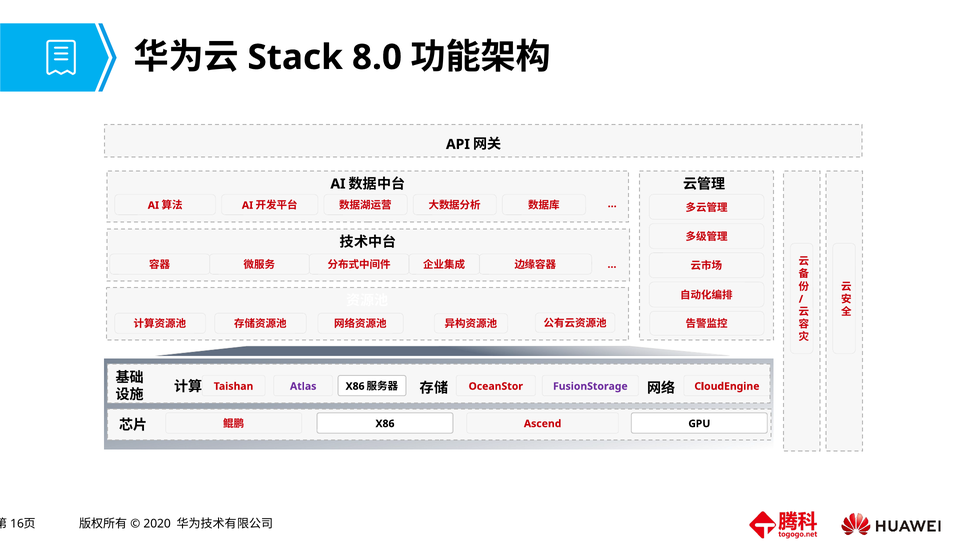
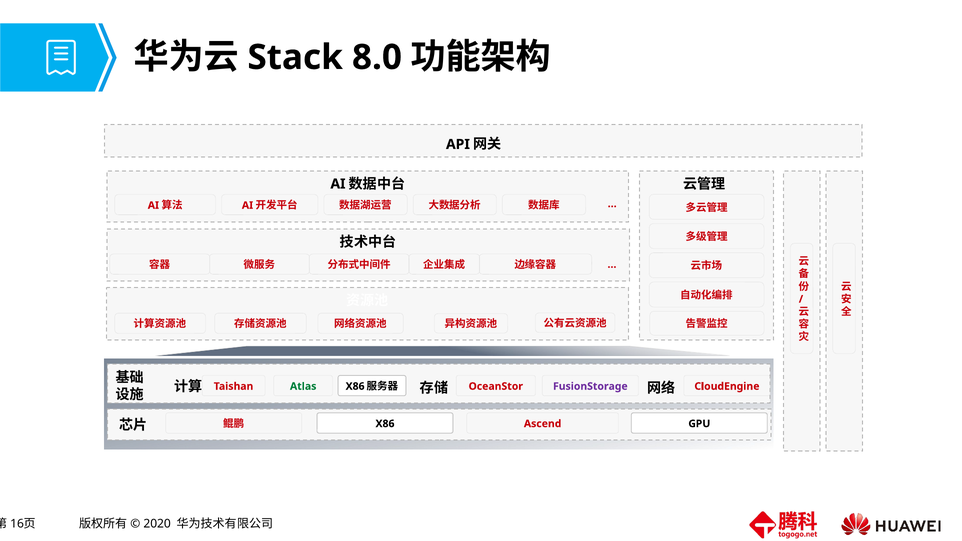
Atlas colour: purple -> green
